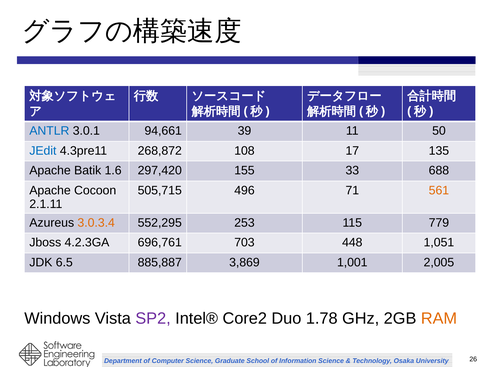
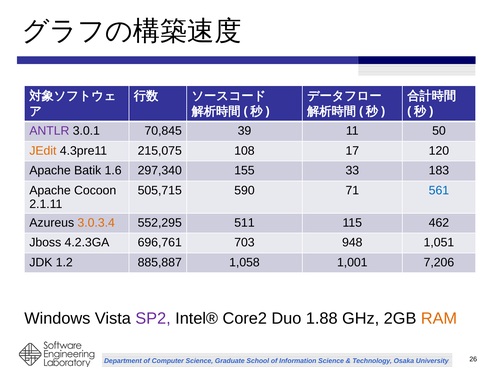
ANTLR colour: blue -> purple
94,661: 94,661 -> 70,845
JEdit colour: blue -> orange
268,872: 268,872 -> 215,075
135: 135 -> 120
297,420: 297,420 -> 297,340
688: 688 -> 183
496: 496 -> 590
561 colour: orange -> blue
253: 253 -> 511
779: 779 -> 462
448: 448 -> 948
6.5: 6.5 -> 1.2
3,869: 3,869 -> 1,058
2,005: 2,005 -> 7,206
1.78: 1.78 -> 1.88
